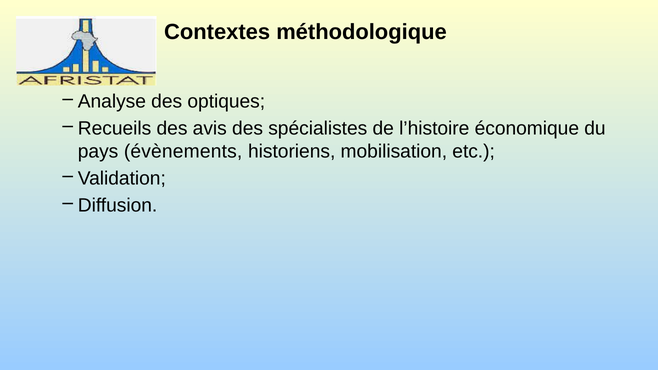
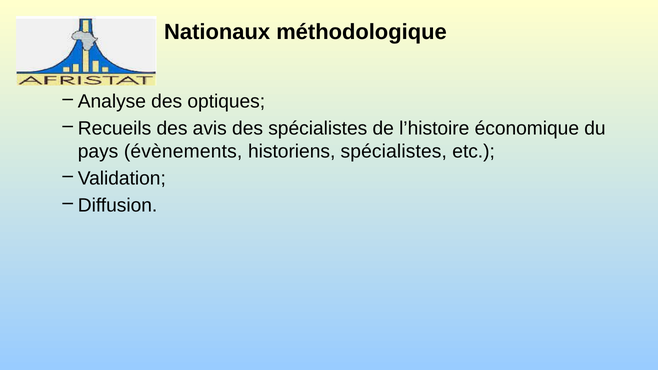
Contextes: Contextes -> Nationaux
historiens mobilisation: mobilisation -> spécialistes
